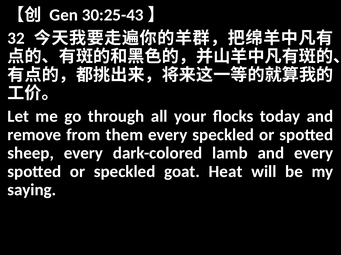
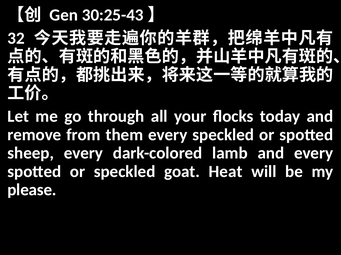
saying: saying -> please
